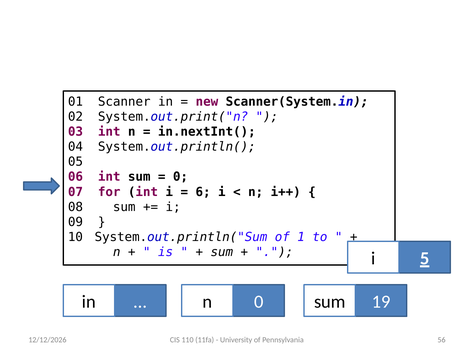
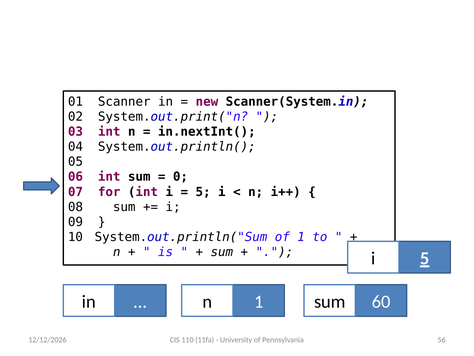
6 at (203, 192): 6 -> 5
in 0: 0 -> 1
19: 19 -> 60
